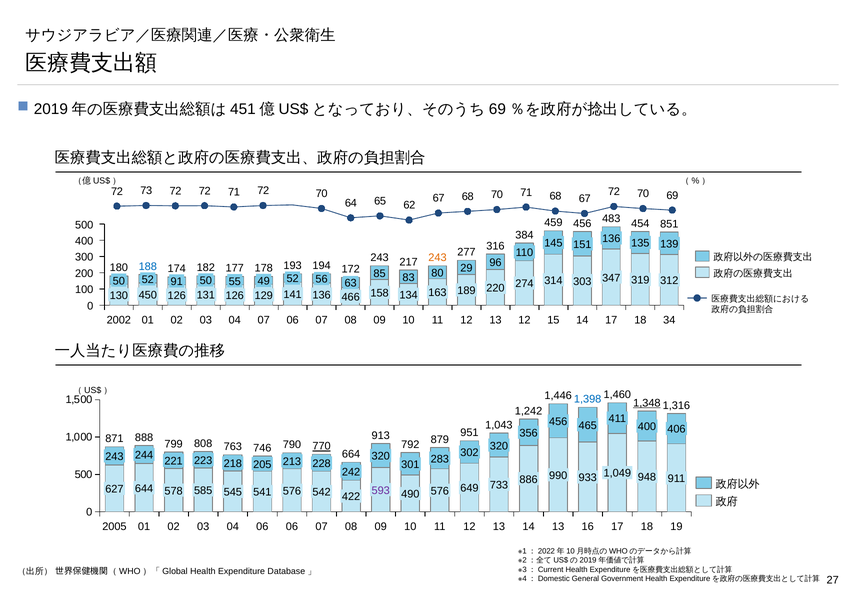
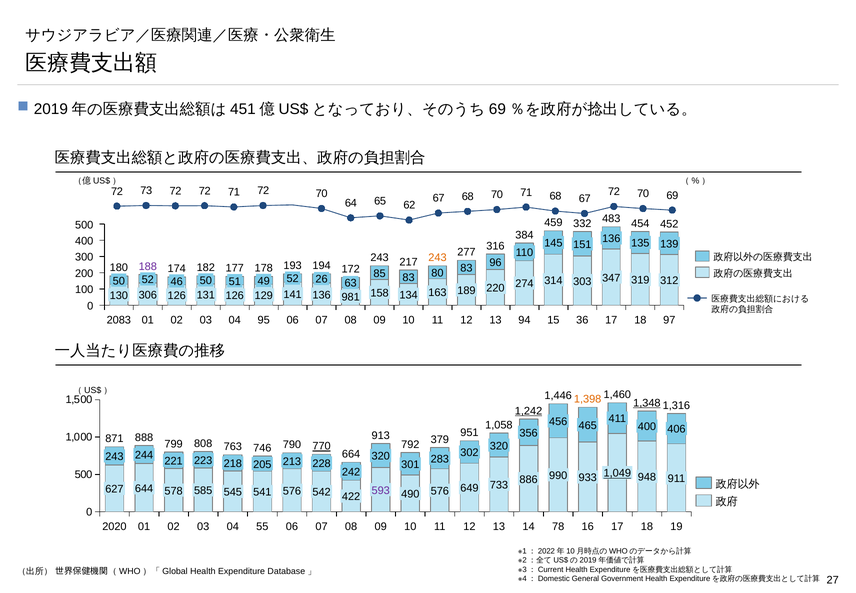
459 456: 456 -> 332
851: 851 -> 452
188 colour: blue -> purple
80 29: 29 -> 83
56: 56 -> 26
91: 91 -> 46
55: 55 -> 51
450: 450 -> 306
466: 466 -> 981
2002: 2002 -> 2083
04 07: 07 -> 95
01 12: 12 -> 94
15 14: 14 -> 36
34: 34 -> 97
1,398 colour: blue -> orange
1,242 underline: none -> present
1,043: 1,043 -> 1,058
879: 879 -> 379
1,049 underline: none -> present
2005: 2005 -> 2020
01 06: 06 -> 55
14 13: 13 -> 78
